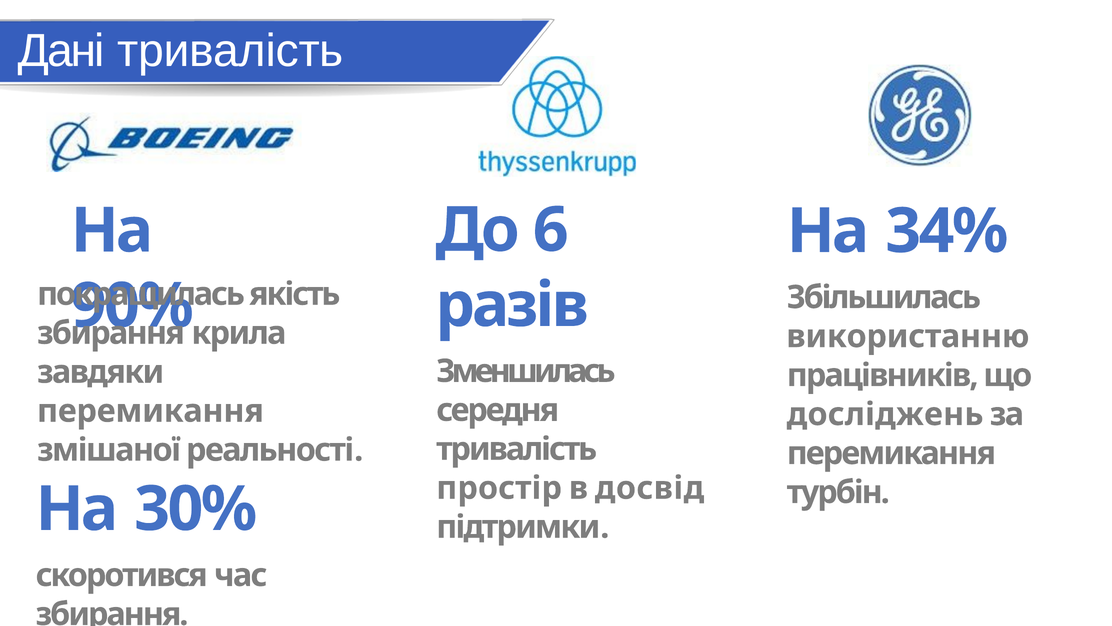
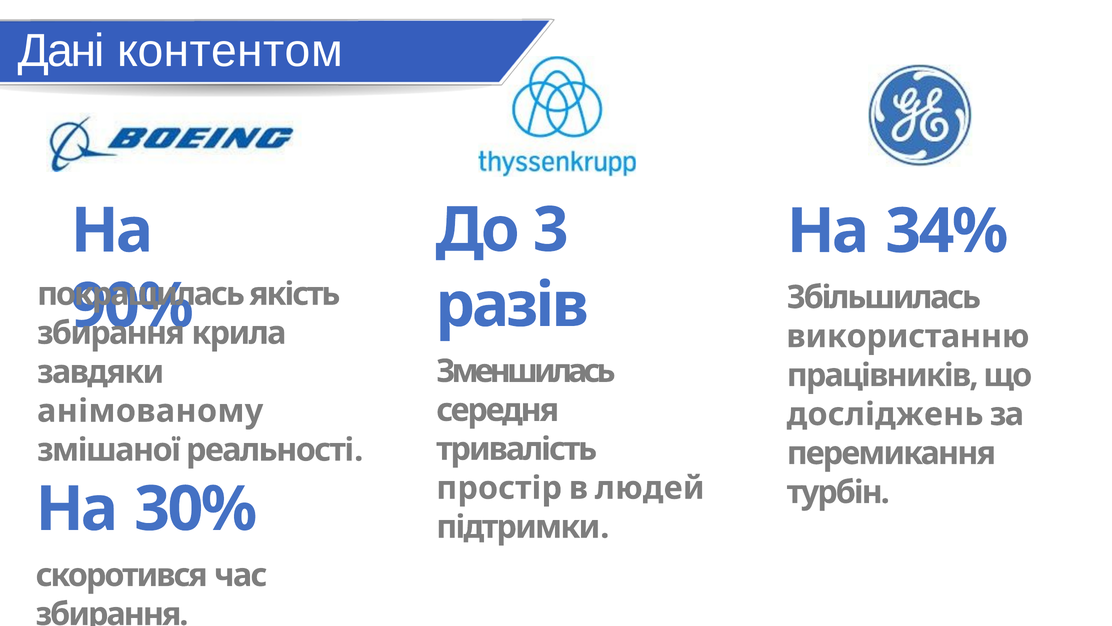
Дані тривалість: тривалість -> контентом
6: 6 -> 3
перемикання at (150, 411): перемикання -> анімованому
досвід: досвід -> людей
